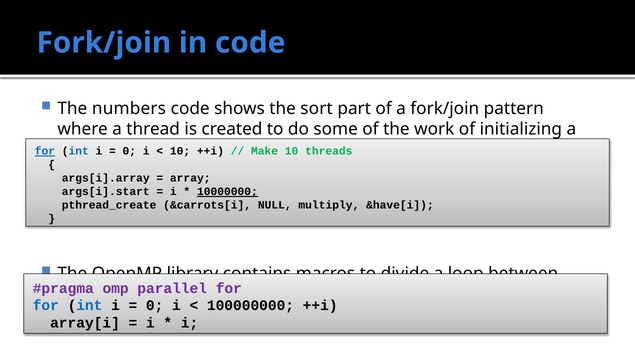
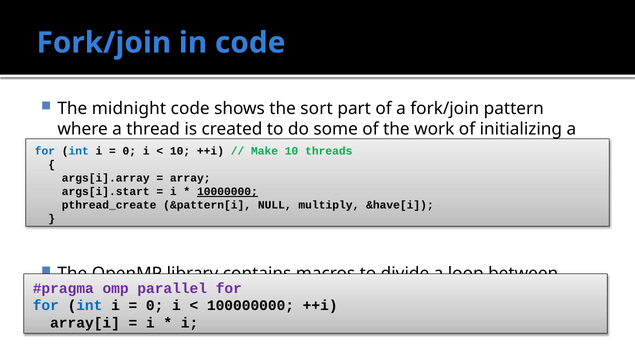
numbers: numbers -> midnight
for at (45, 151) underline: present -> none
&carrots[i: &carrots[i -> &pattern[i
